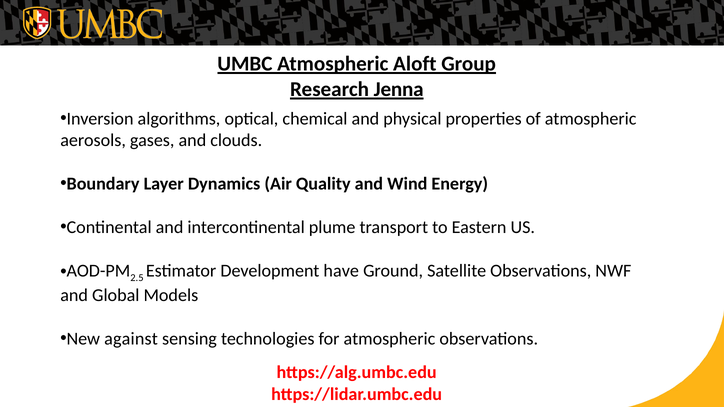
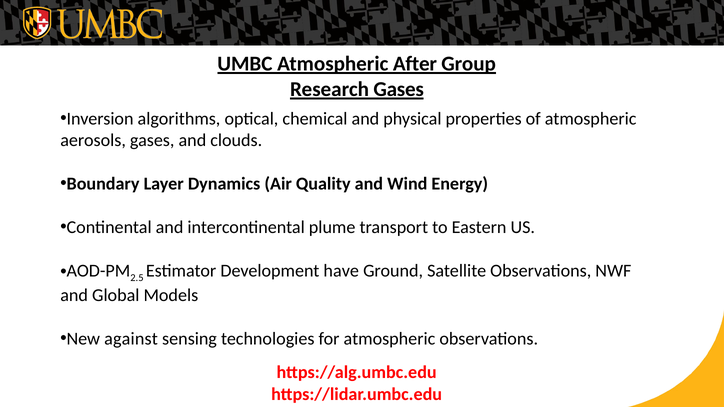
Aloft: Aloft -> After
Research Jenna: Jenna -> Gases
